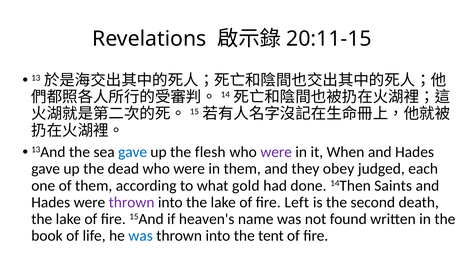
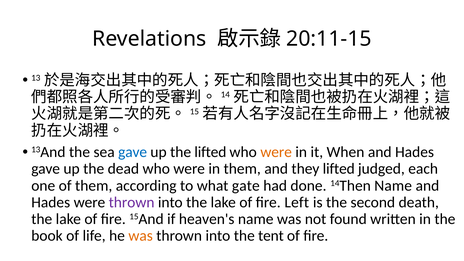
the flesh: flesh -> lifted
were at (276, 152) colour: purple -> orange
they obey: obey -> lifted
gold: gold -> gate
14Then Saints: Saints -> Name
was at (141, 236) colour: blue -> orange
